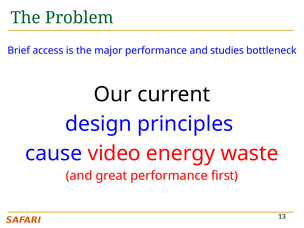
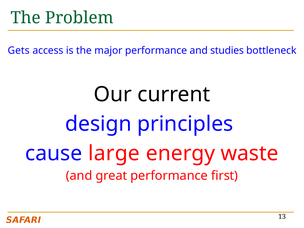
Brief: Brief -> Gets
video: video -> large
